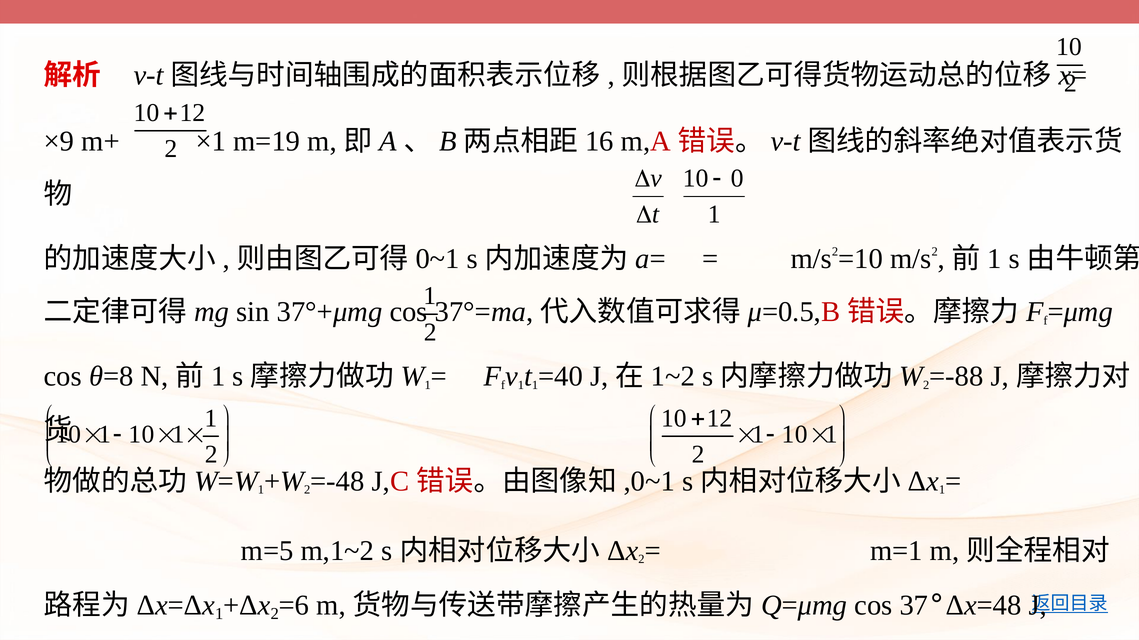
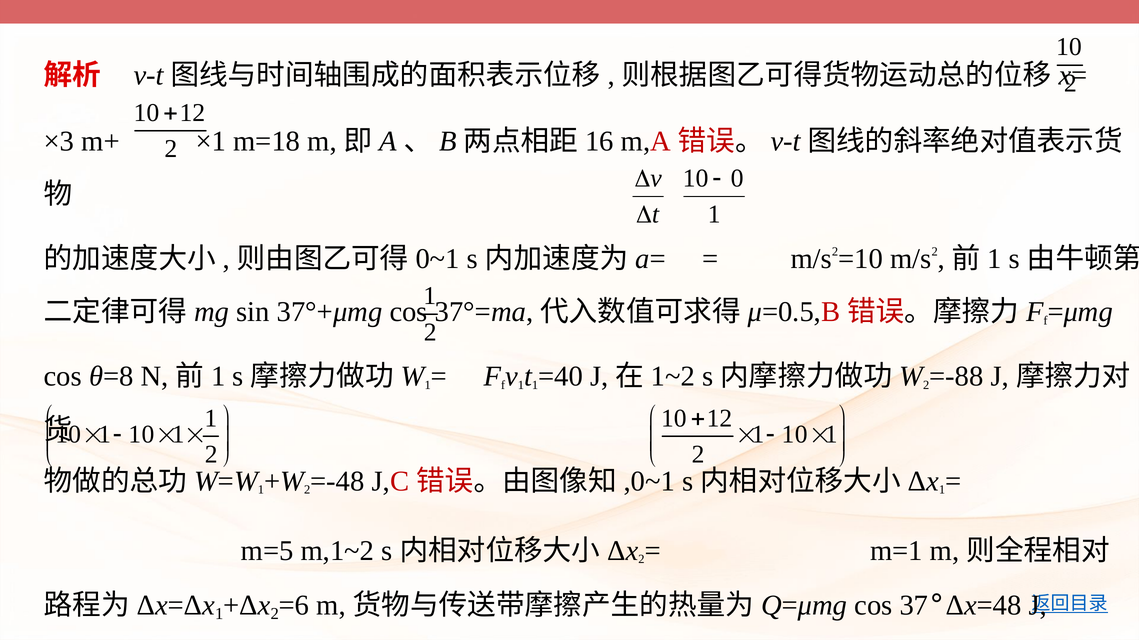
×9: ×9 -> ×3
m=19: m=19 -> m=18
